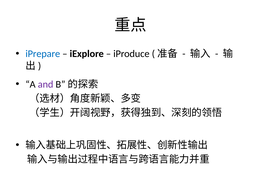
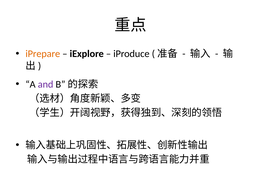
iPrepare colour: blue -> orange
